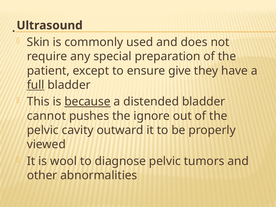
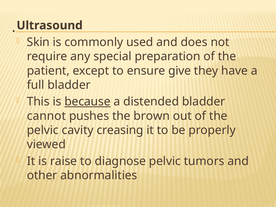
full underline: present -> none
ignore: ignore -> brown
outward: outward -> creasing
wool: wool -> raise
